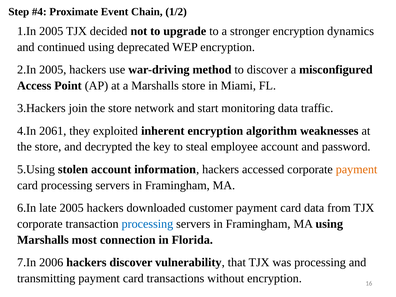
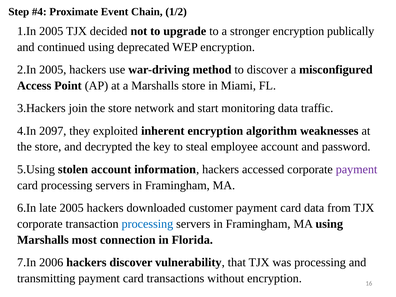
dynamics: dynamics -> publically
2061: 2061 -> 2097
payment at (357, 169) colour: orange -> purple
